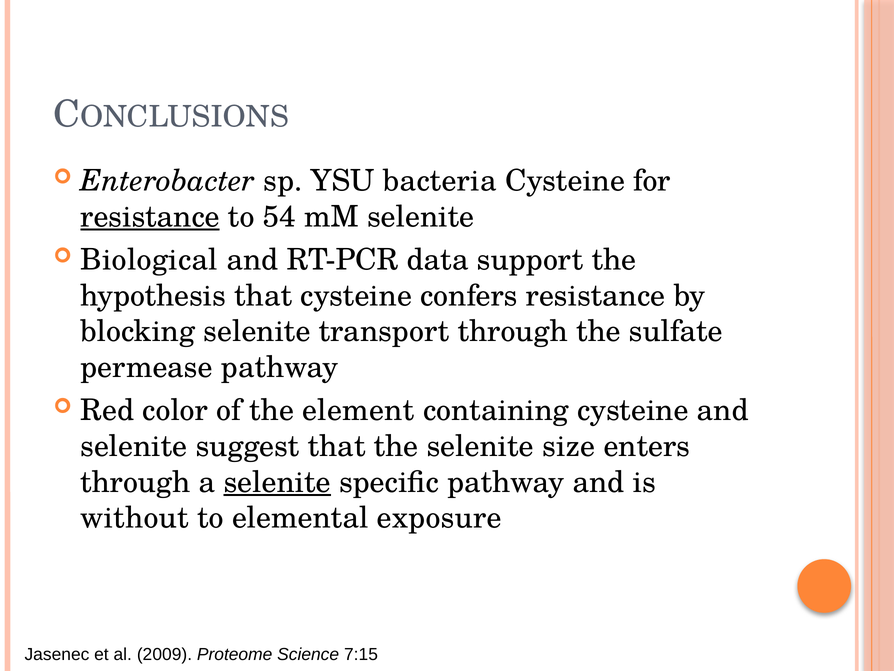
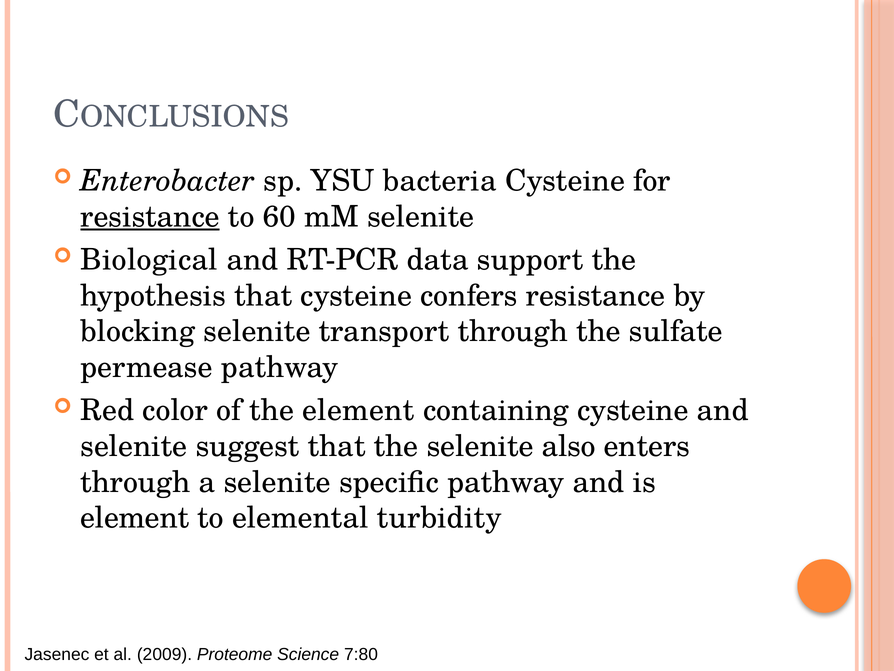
54: 54 -> 60
size: size -> also
selenite at (277, 482) underline: present -> none
without at (135, 518): without -> element
exposure: exposure -> turbidity
7:15: 7:15 -> 7:80
